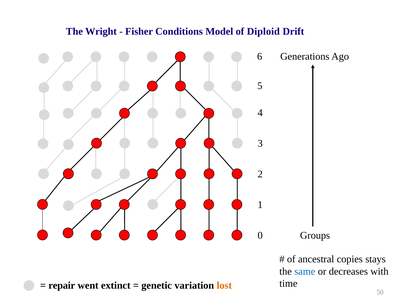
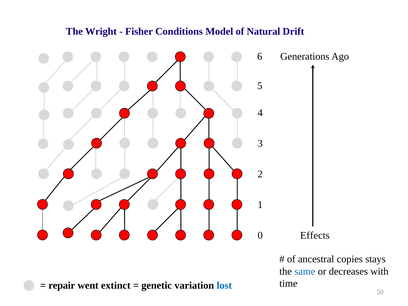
Diploid: Diploid -> Natural
Groups: Groups -> Effects
lost colour: orange -> blue
